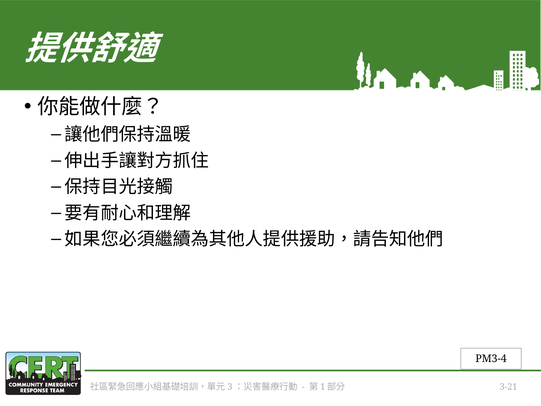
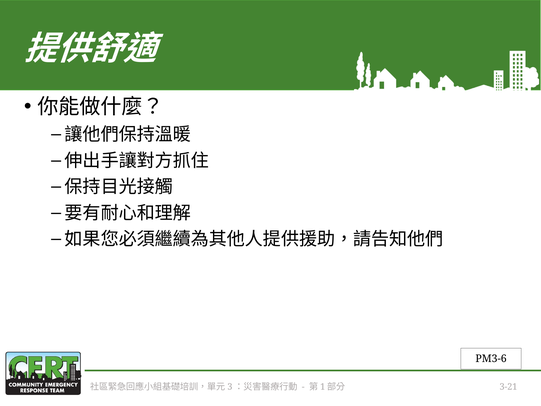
PM3-4: PM3-4 -> PM3-6
